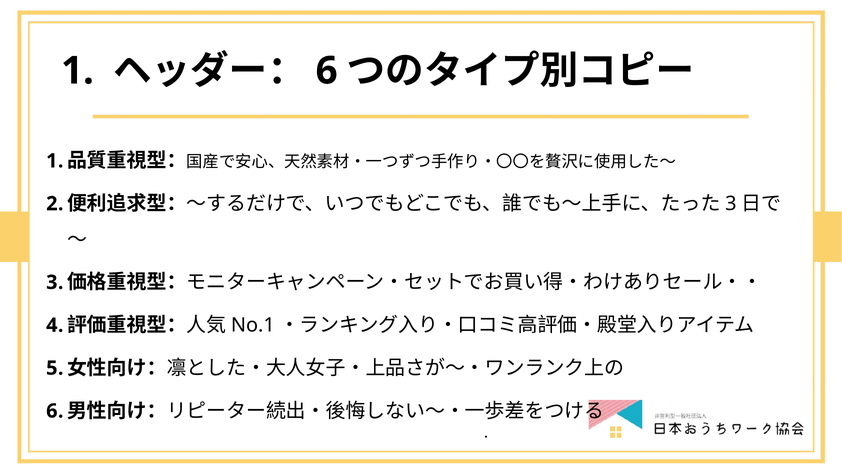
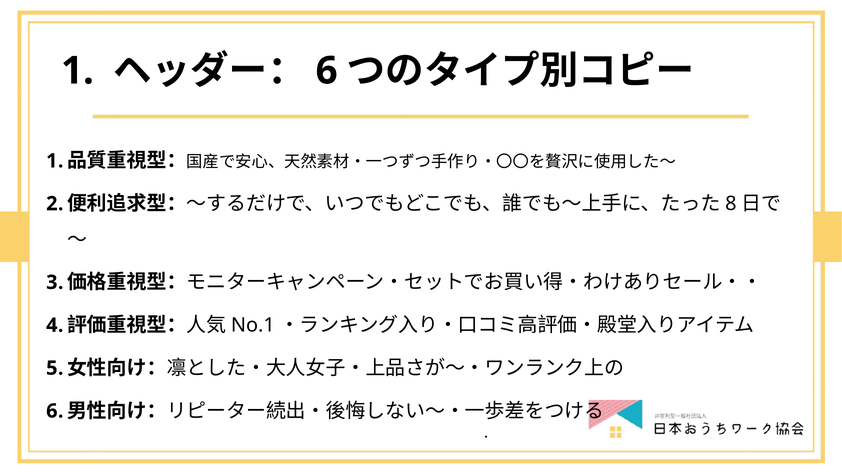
3 at (731, 204): 3 -> 8
